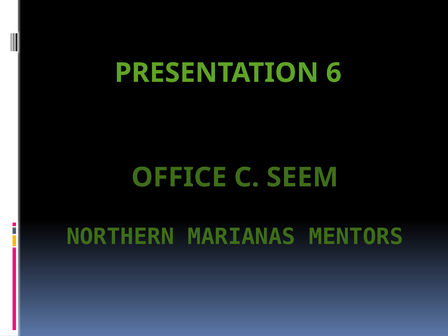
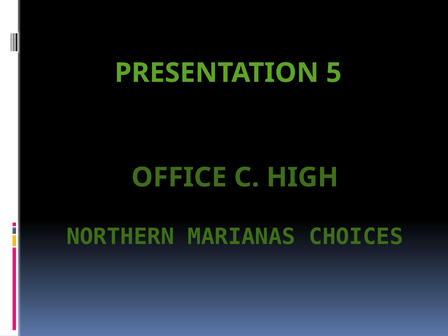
6: 6 -> 5
SEEM: SEEM -> HIGH
MENTORS: MENTORS -> CHOICES
